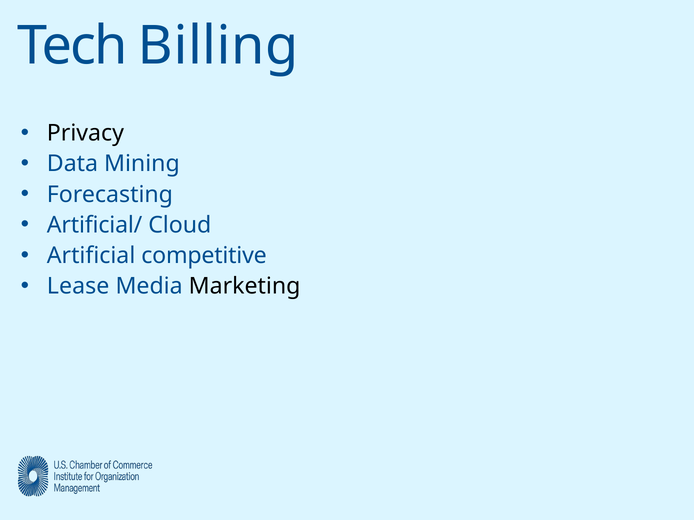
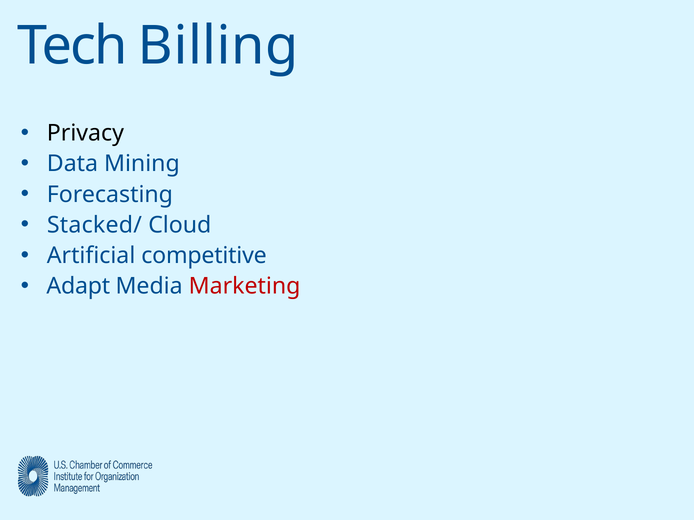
Artificial/: Artificial/ -> Stacked/
Lease: Lease -> Adapt
Marketing colour: black -> red
